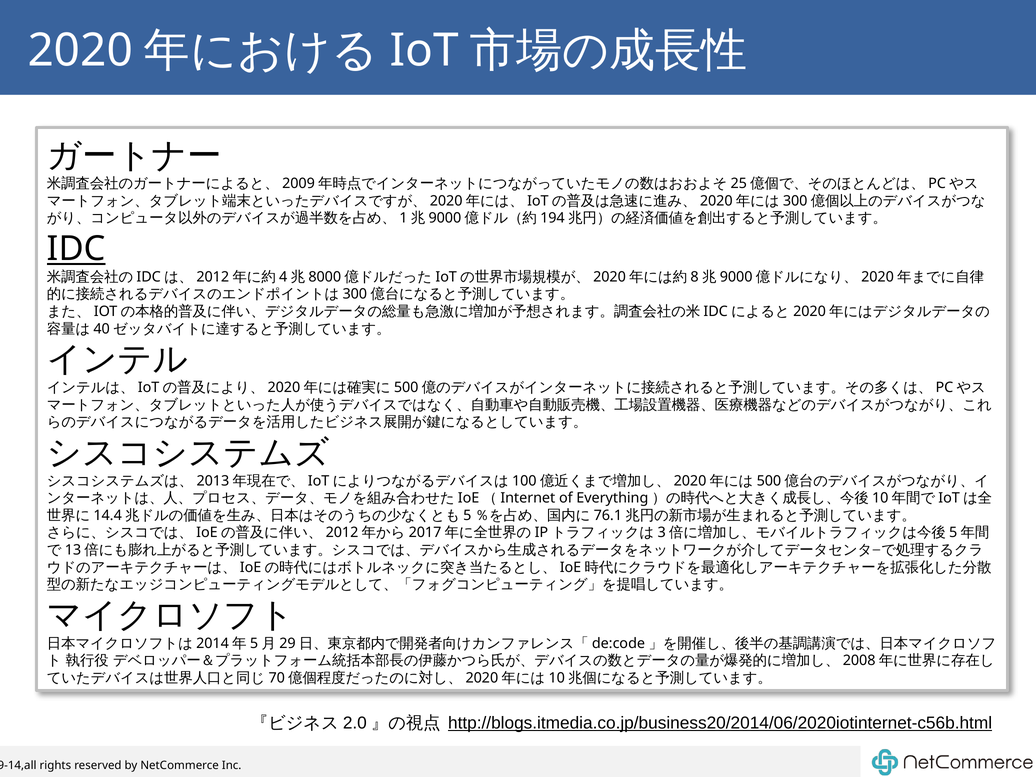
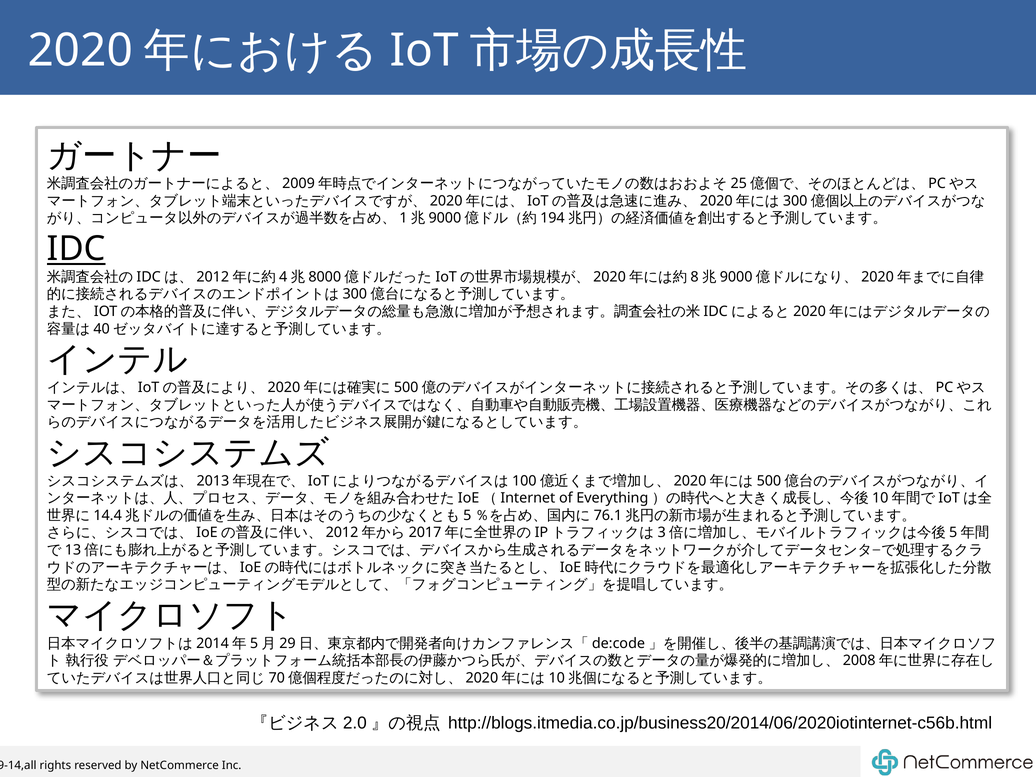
http://blogs.itmedia.co.jp/business20/2014/06/2020iotinternet-c56b.html underline: present -> none
